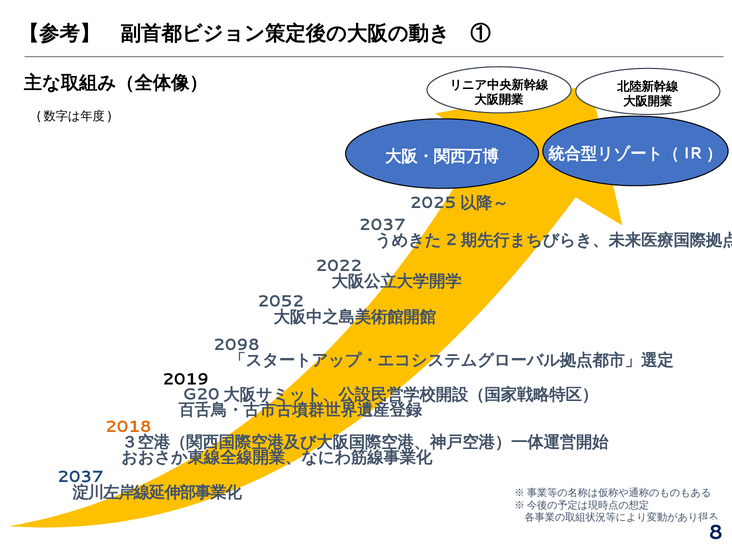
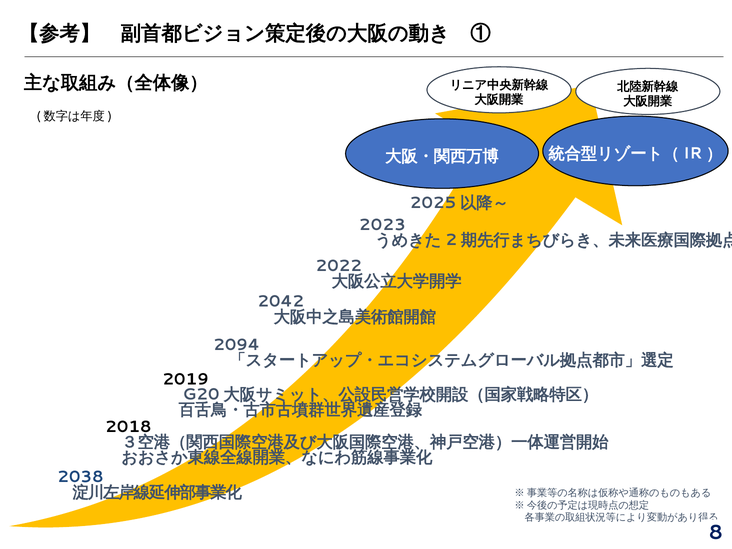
2037 at (382, 225): 2037 -> 2023
2052: 2052 -> 2042
2098: 2098 -> 2094
2018 colour: orange -> black
2037 at (80, 477): 2037 -> 2038
